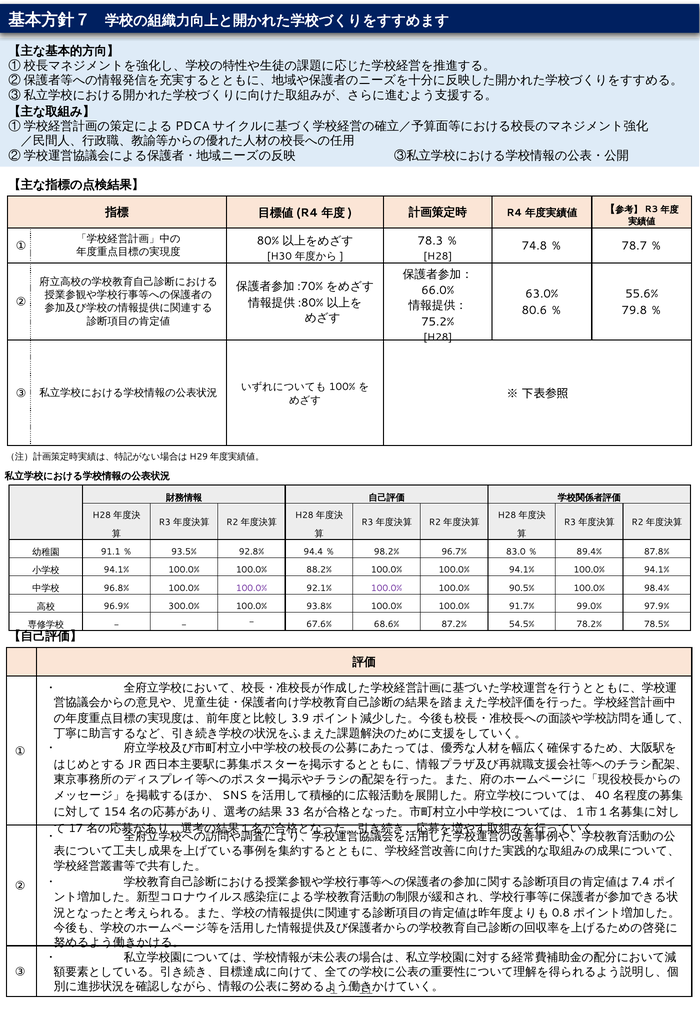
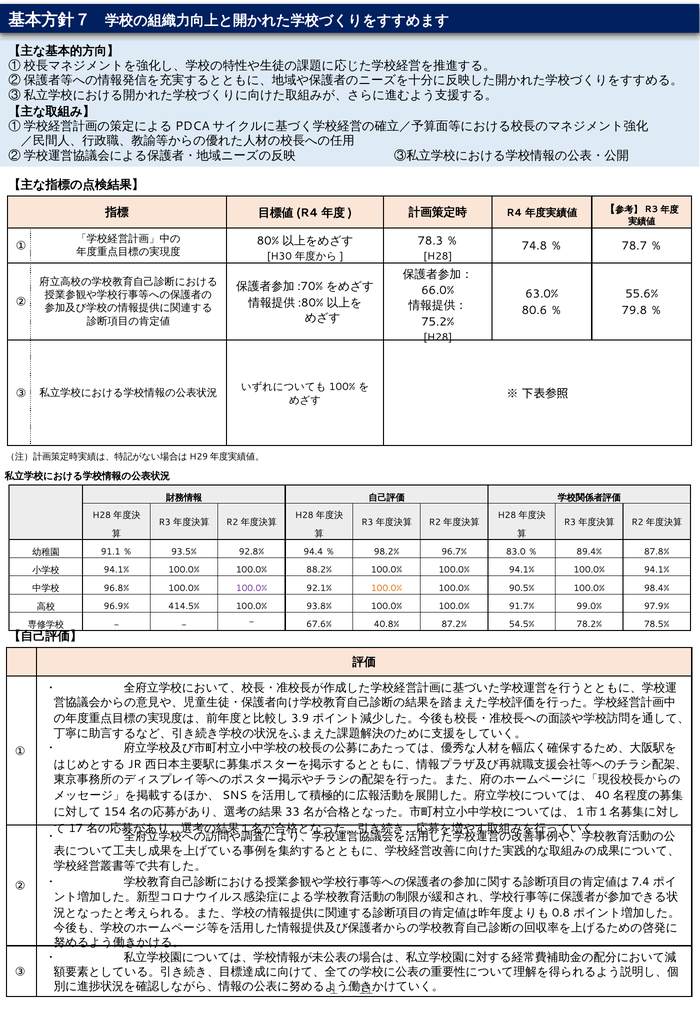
100.0% at (387, 588) colour: purple -> orange
300.0%: 300.0% -> 414.5%
68.6%: 68.6% -> 40.8%
